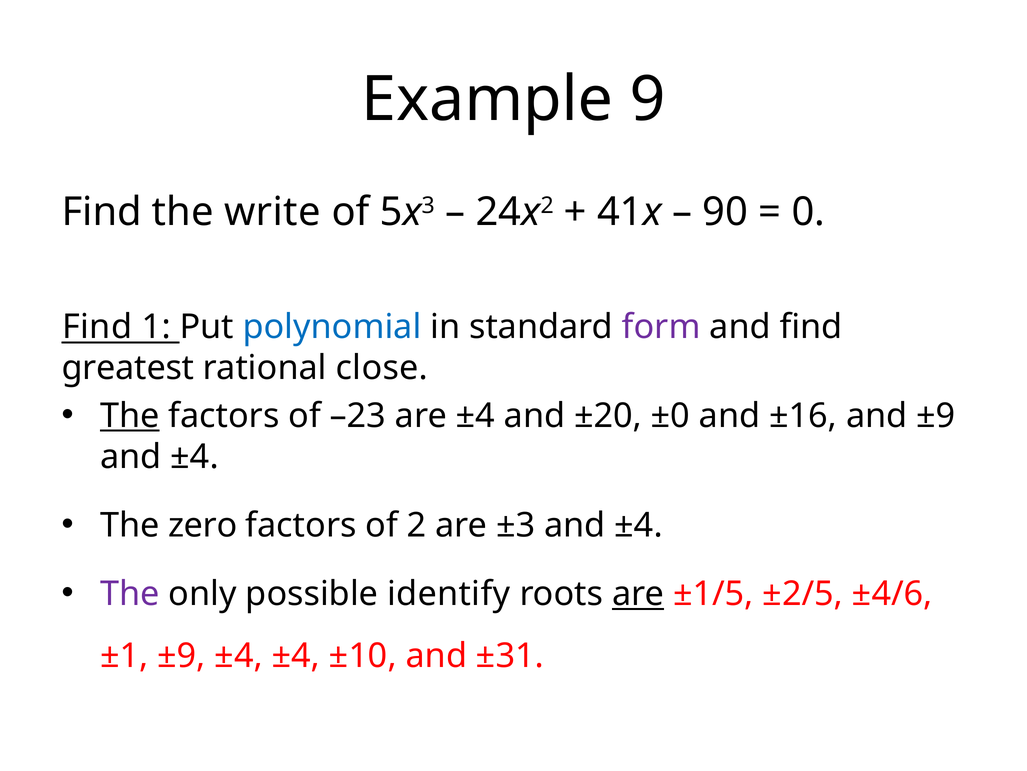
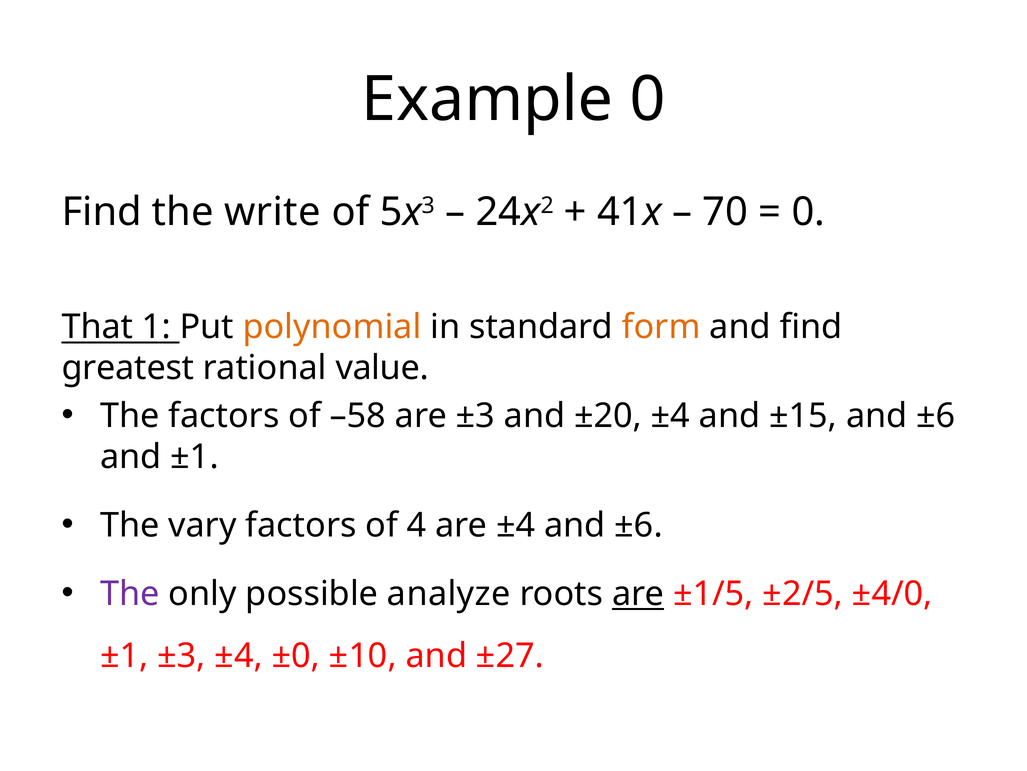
Example 9: 9 -> 0
90: 90 -> 70
Find at (97, 327): Find -> That
polynomial colour: blue -> orange
form colour: purple -> orange
close: close -> value
The at (130, 416) underline: present -> none
–23: –23 -> –58
are ±4: ±4 -> ±3
±20 ±0: ±0 -> ±4
±16: ±16 -> ±15
±9 at (936, 416): ±9 -> ±6
±4 at (195, 457): ±4 -> ±1
zero: zero -> vary
2: 2 -> 4
are ±3: ±3 -> ±4
±4 at (639, 525): ±4 -> ±6
identify: identify -> analyze
±4/6: ±4/6 -> ±4/0
±1 ±9: ±9 -> ±3
±4 ±4: ±4 -> ±0
±31: ±31 -> ±27
